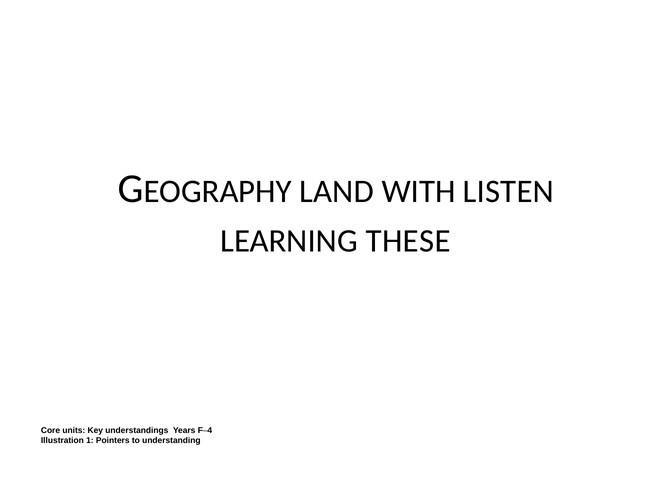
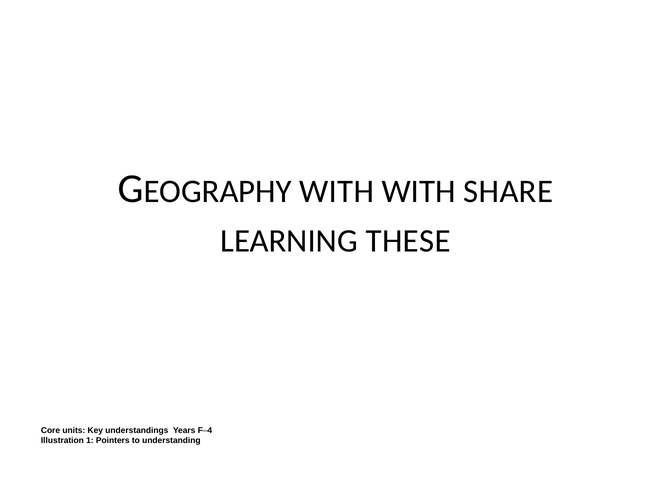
LAND at (337, 192): LAND -> WITH
LISTEN: LISTEN -> SHARE
